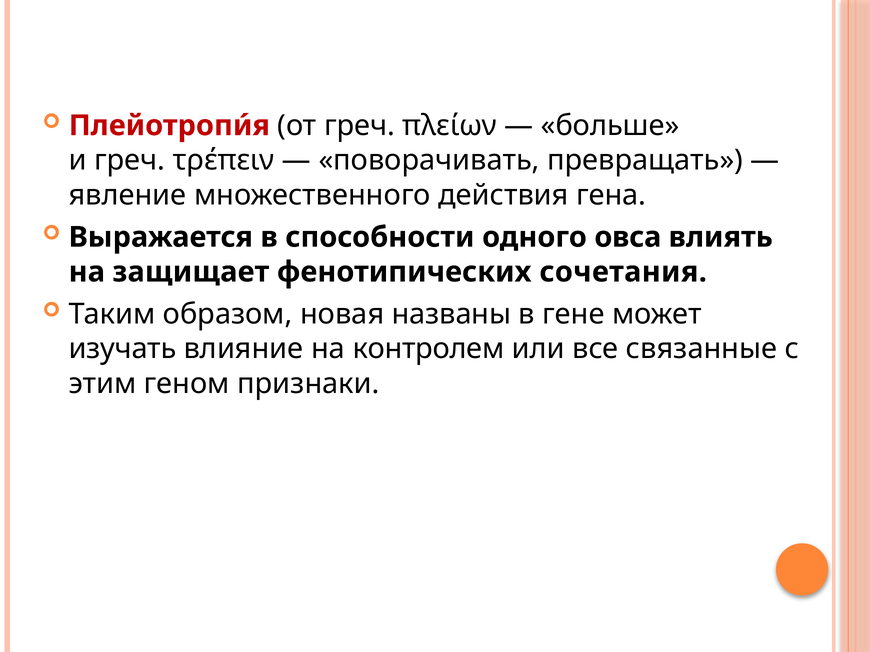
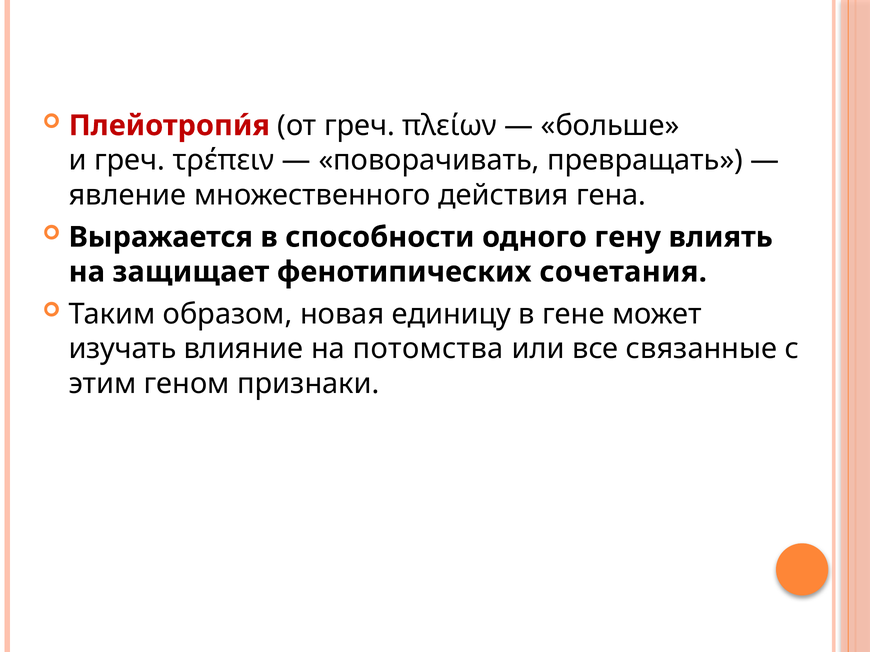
овса: овса -> гену
названы: названы -> единицу
контролем: контролем -> потомства
